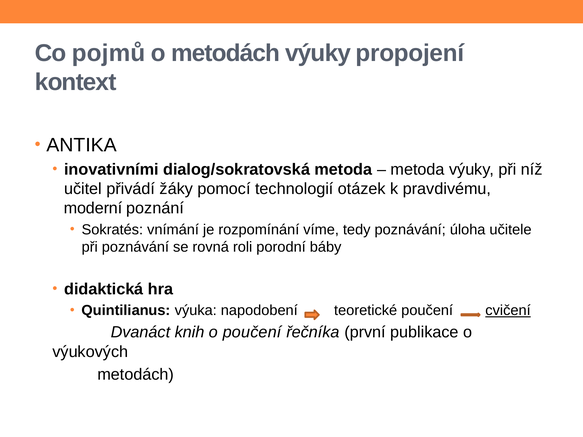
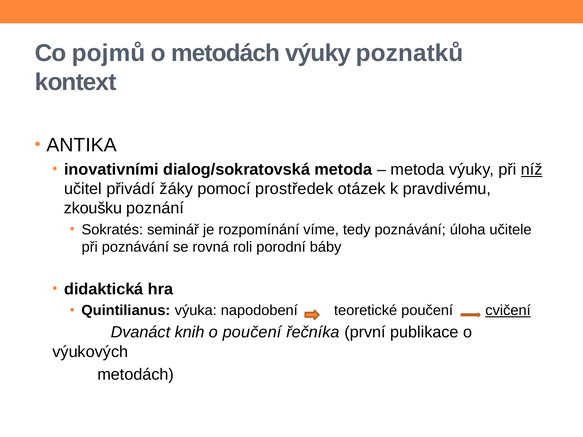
propojení: propojení -> poznatků
níž underline: none -> present
technologií: technologií -> prostředek
moderní: moderní -> zkoušku
vnímání: vnímání -> seminář
